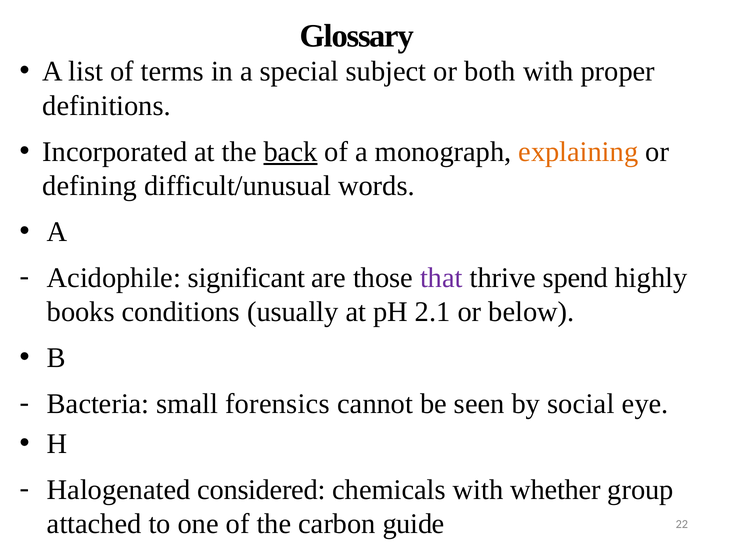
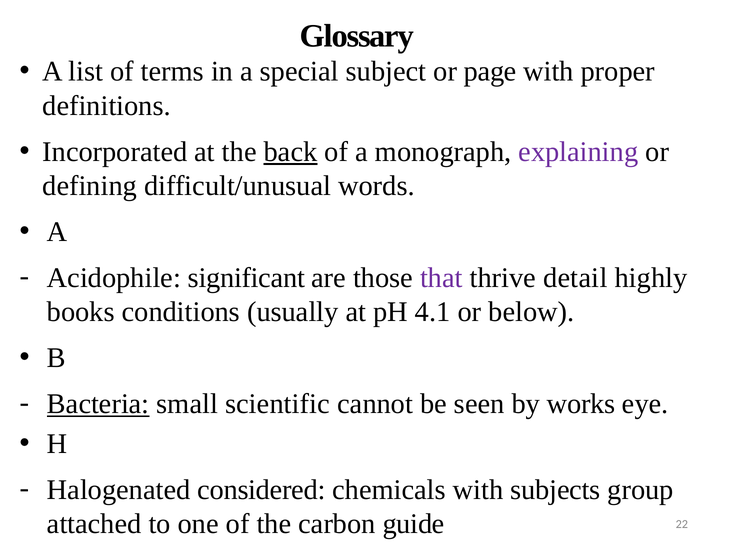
both: both -> page
explaining colour: orange -> purple
spend: spend -> detail
2.1: 2.1 -> 4.1
Bacteria underline: none -> present
forensics: forensics -> scientific
social: social -> works
whether: whether -> subjects
